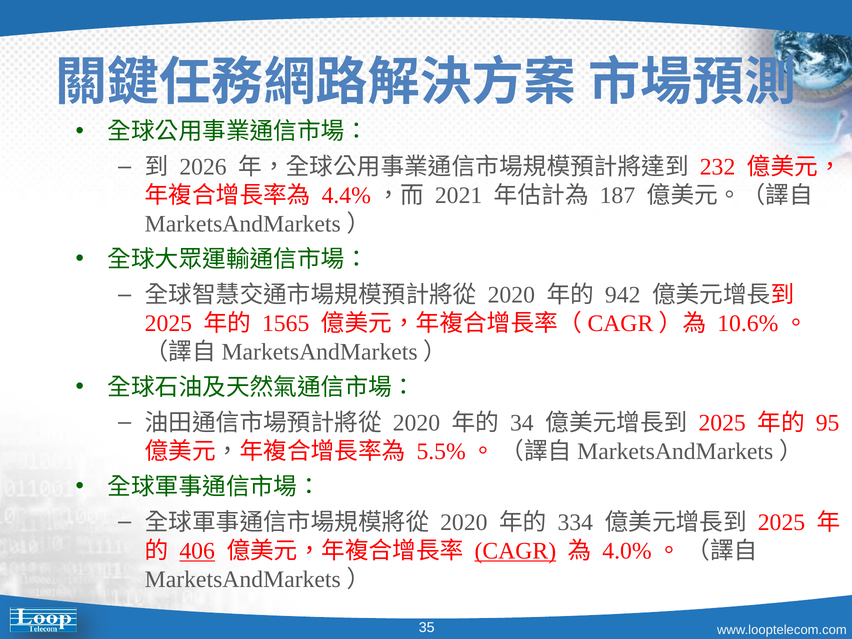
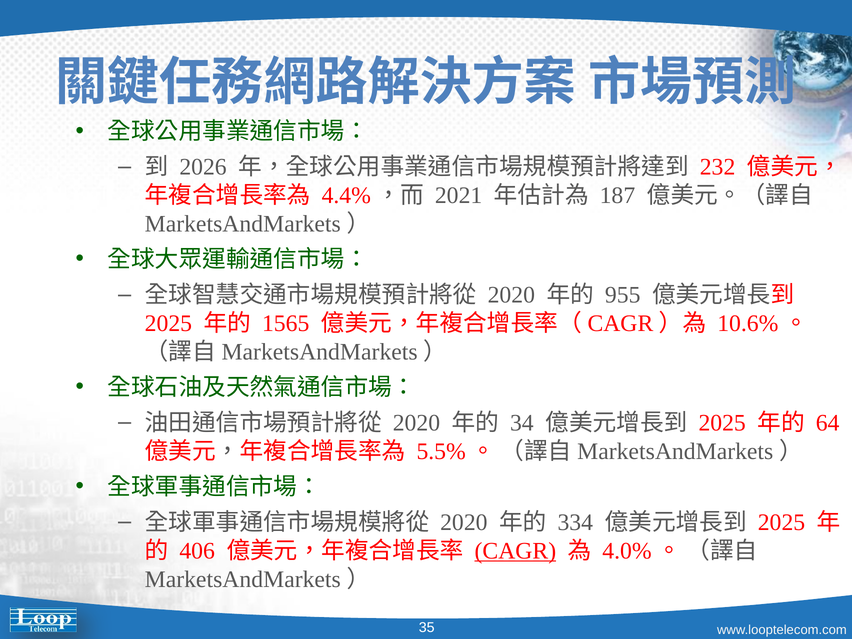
942: 942 -> 955
95: 95 -> 64
406 underline: present -> none
